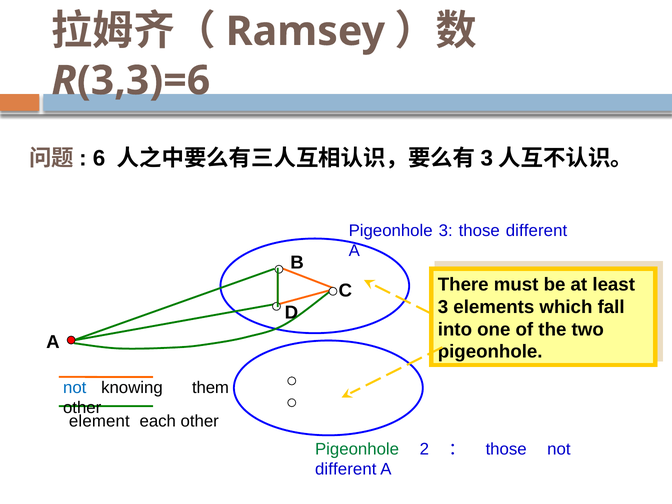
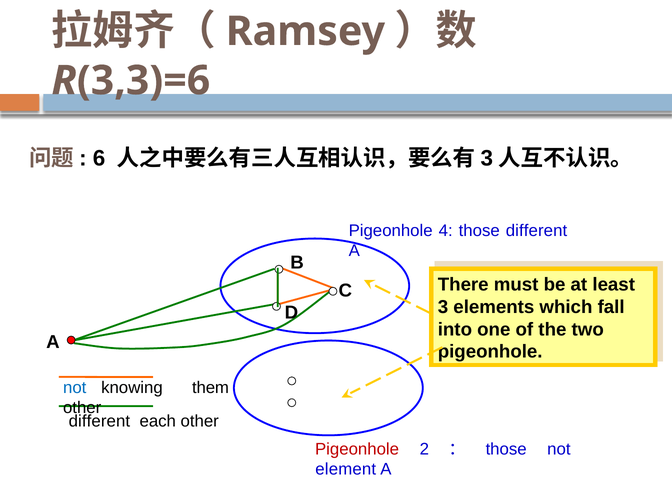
Pigeonhole 3: 3 -> 4
element at (99, 421): element -> different
Pigeonhole at (357, 449) colour: green -> red
different at (346, 469): different -> element
